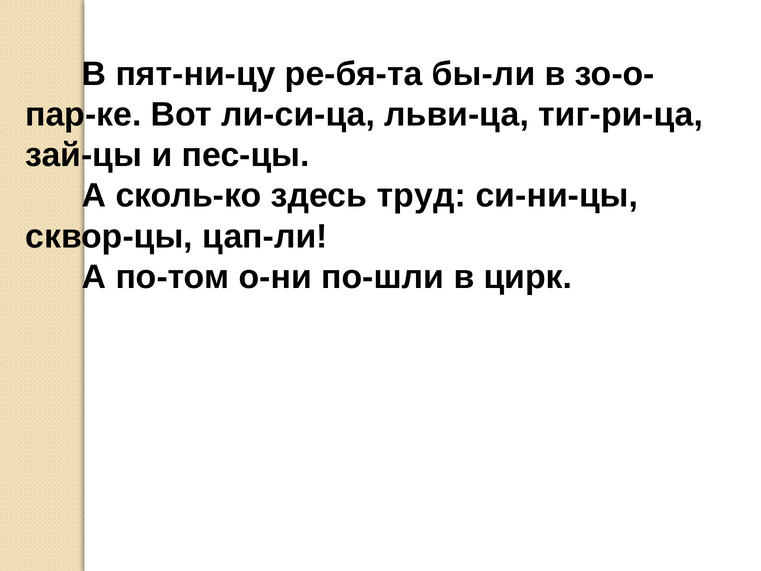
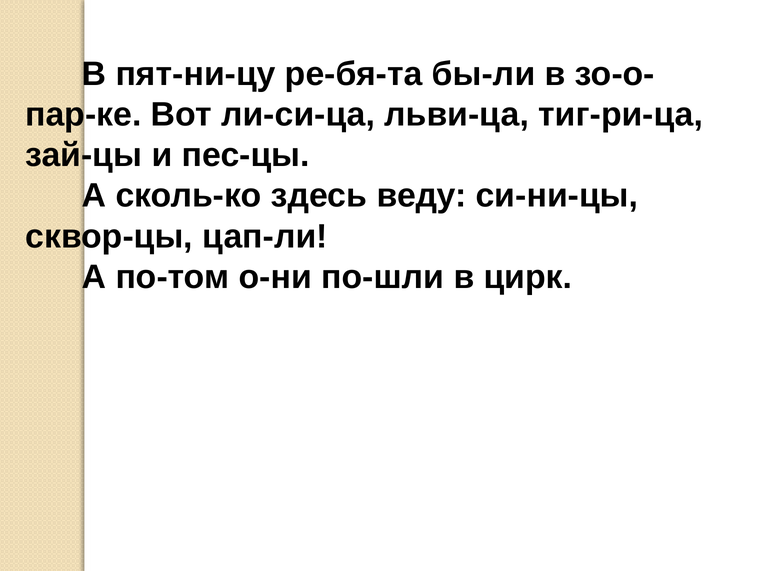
труд: труд -> веду
